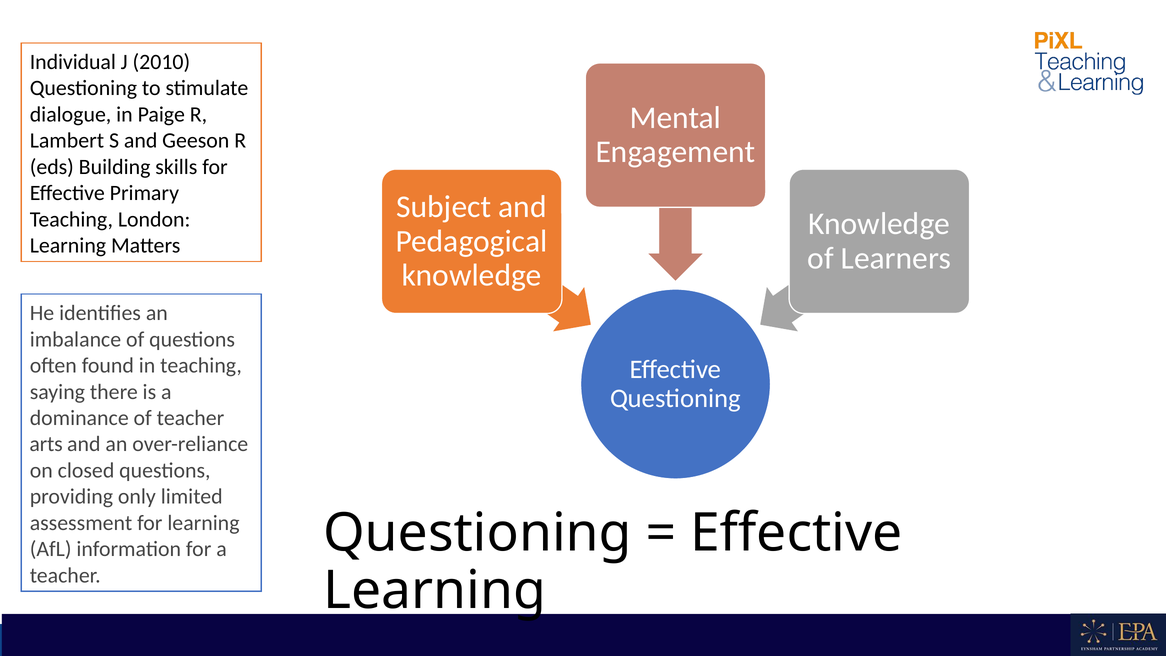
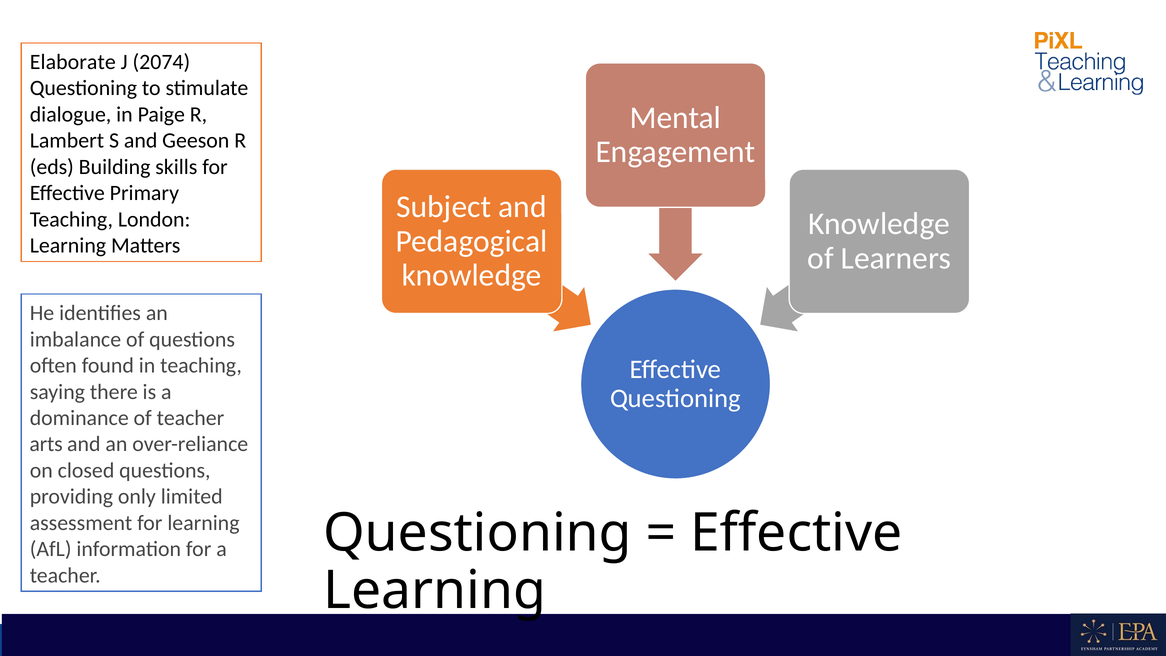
Individual: Individual -> Elaborate
2010: 2010 -> 2074
